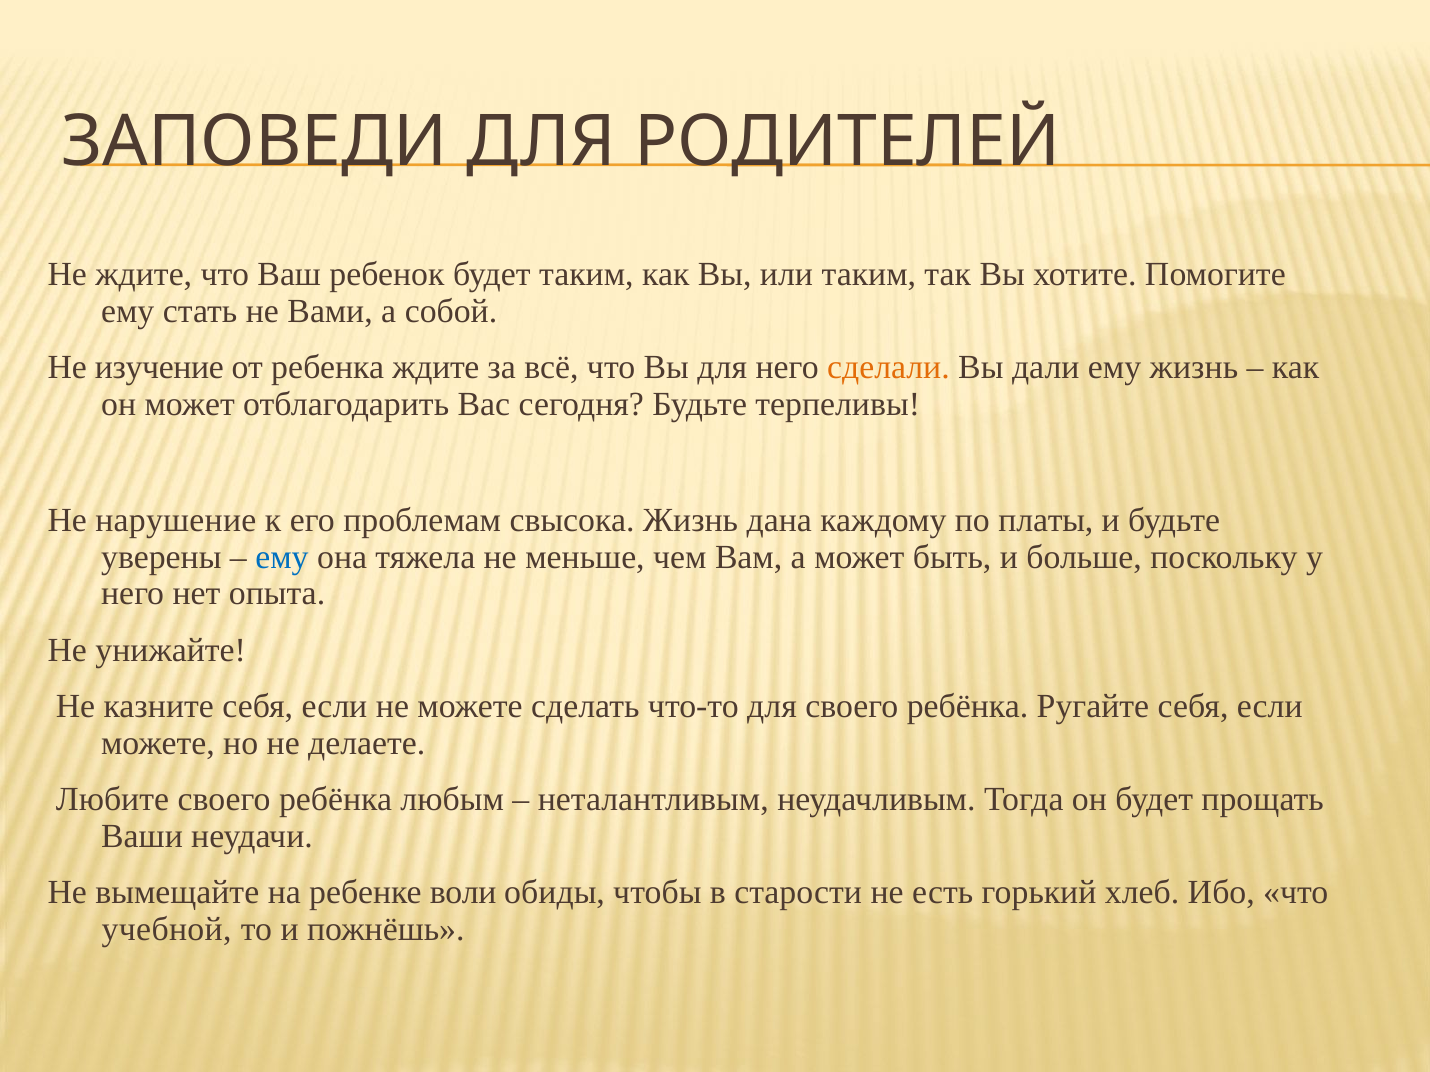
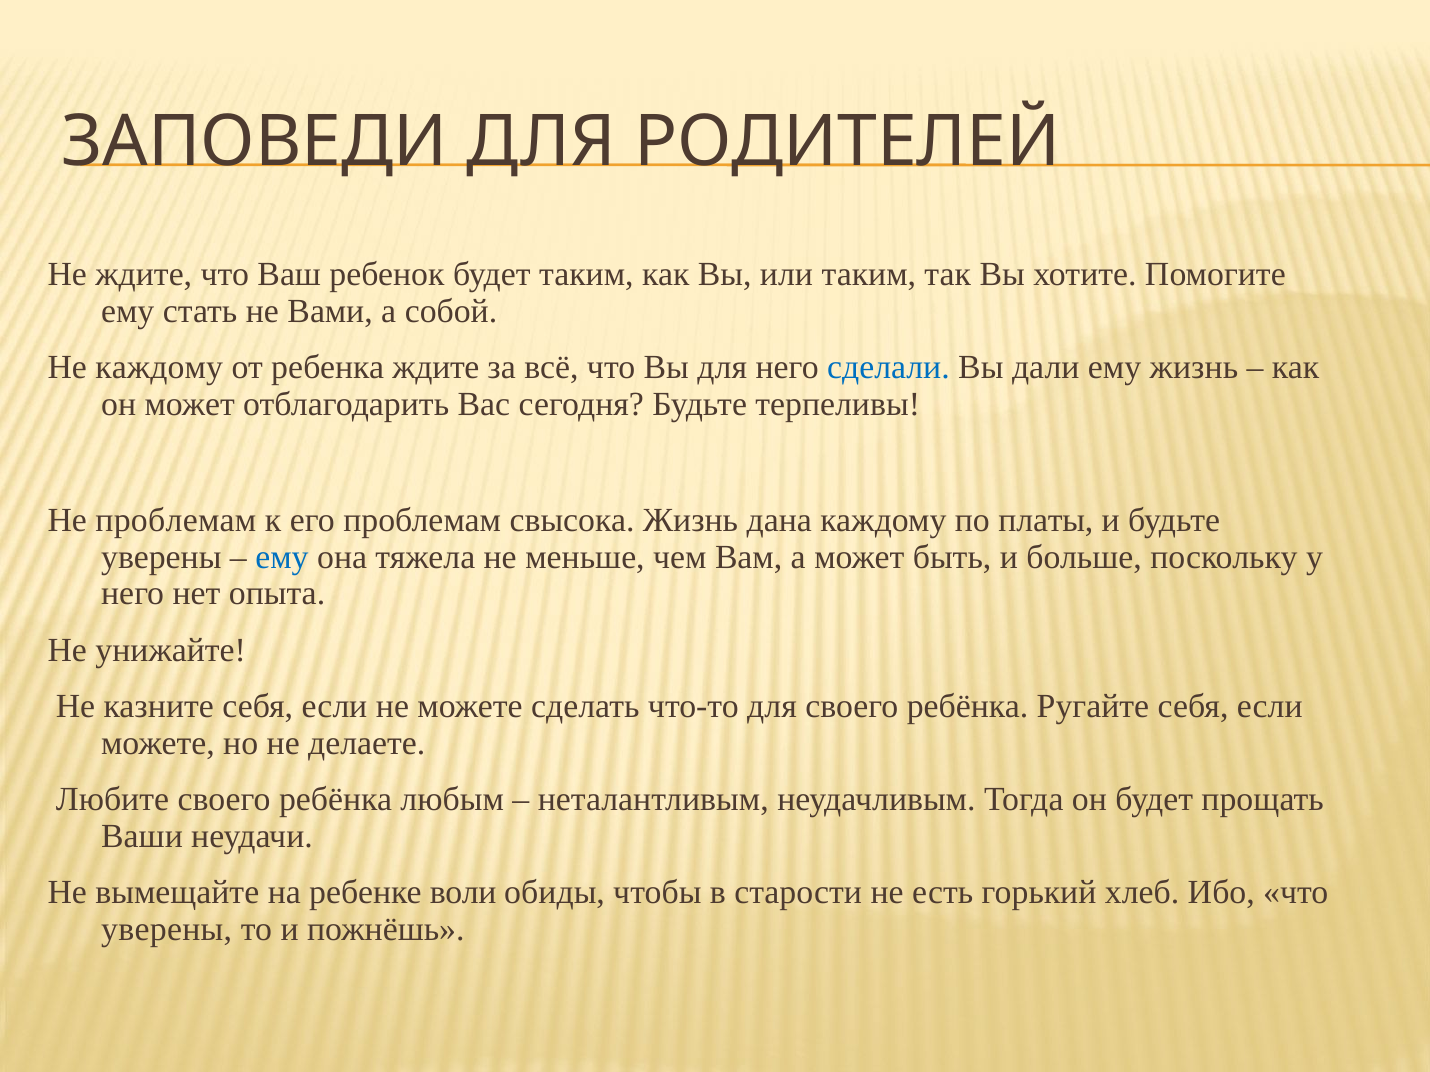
Не изучение: изучение -> каждому
сделали colour: orange -> blue
Не нарушение: нарушение -> проблемам
учебной at (167, 929): учебной -> уверены
